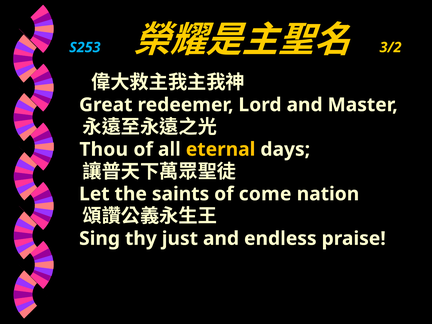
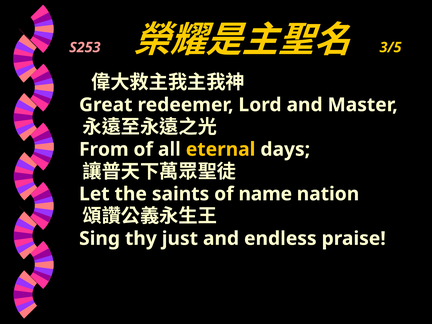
S253 colour: light blue -> pink
3/2: 3/2 -> 3/5
Thou: Thou -> From
come: come -> name
